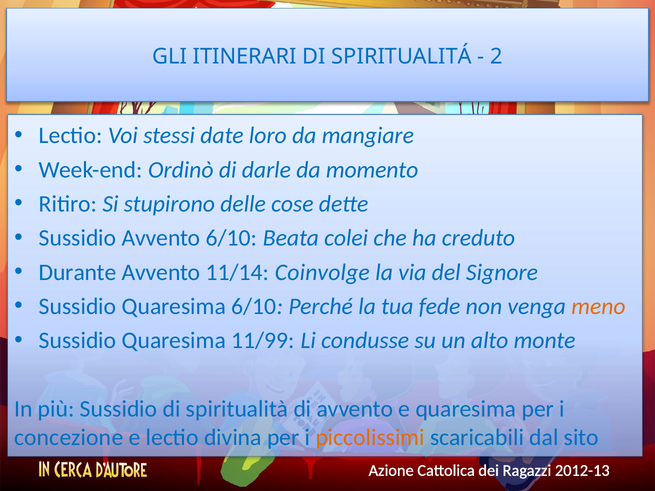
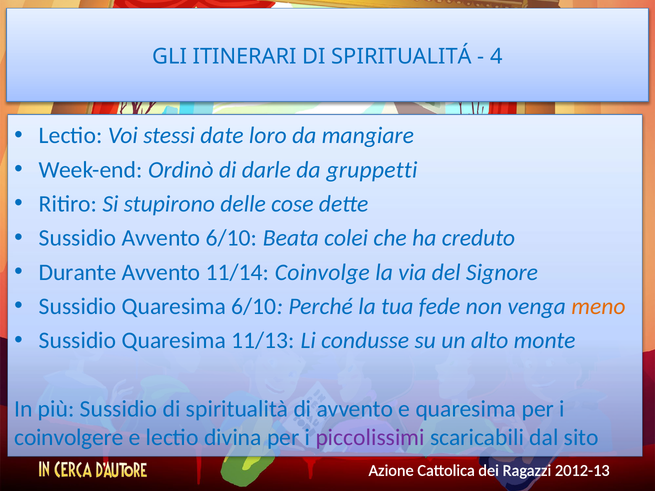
2: 2 -> 4
momento: momento -> gruppetti
11/99: 11/99 -> 11/13
concezione: concezione -> coinvolgere
piccolissimi colour: orange -> purple
